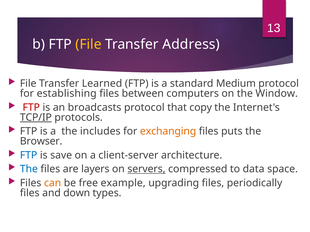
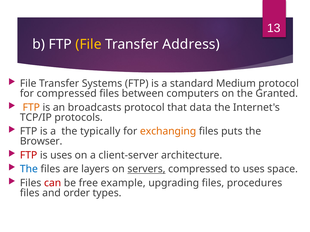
Learned: Learned -> Systems
for establishing: establishing -> compressed
Window: Window -> Granted
FTP at (31, 108) colour: red -> orange
copy: copy -> data
TCP/IP underline: present -> none
includes: includes -> typically
FTP at (29, 156) colour: blue -> red
is save: save -> uses
to data: data -> uses
can colour: orange -> red
periodically: periodically -> procedures
down: down -> order
